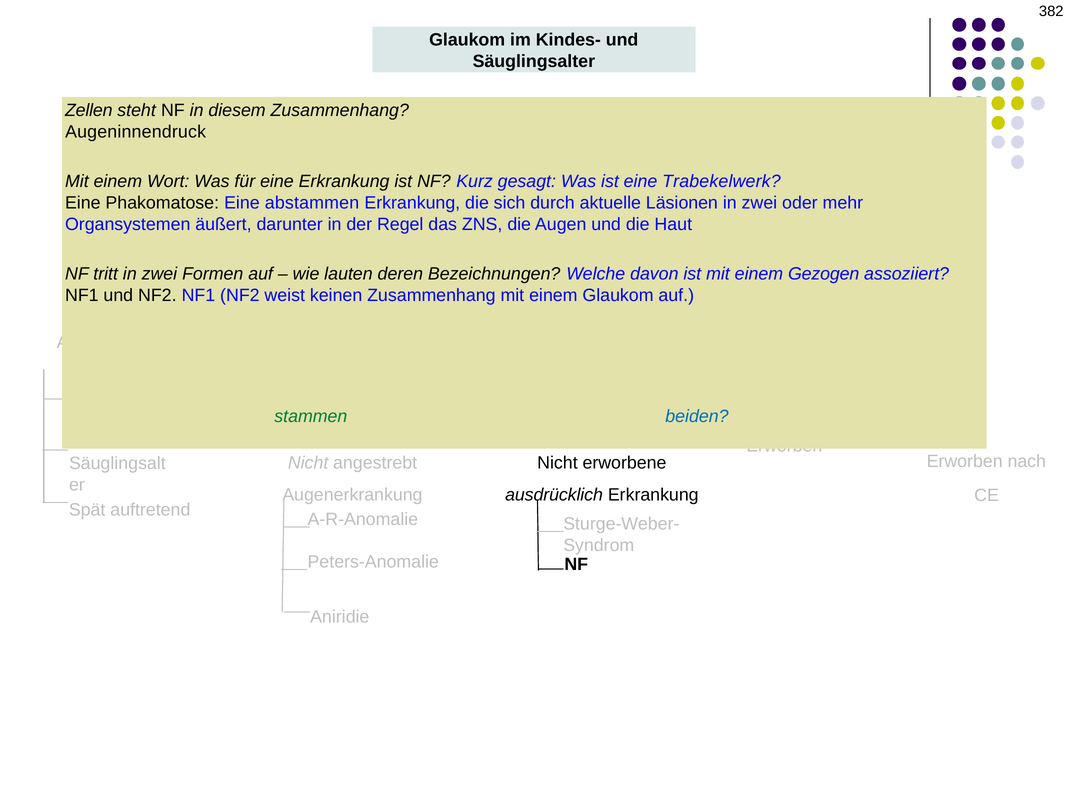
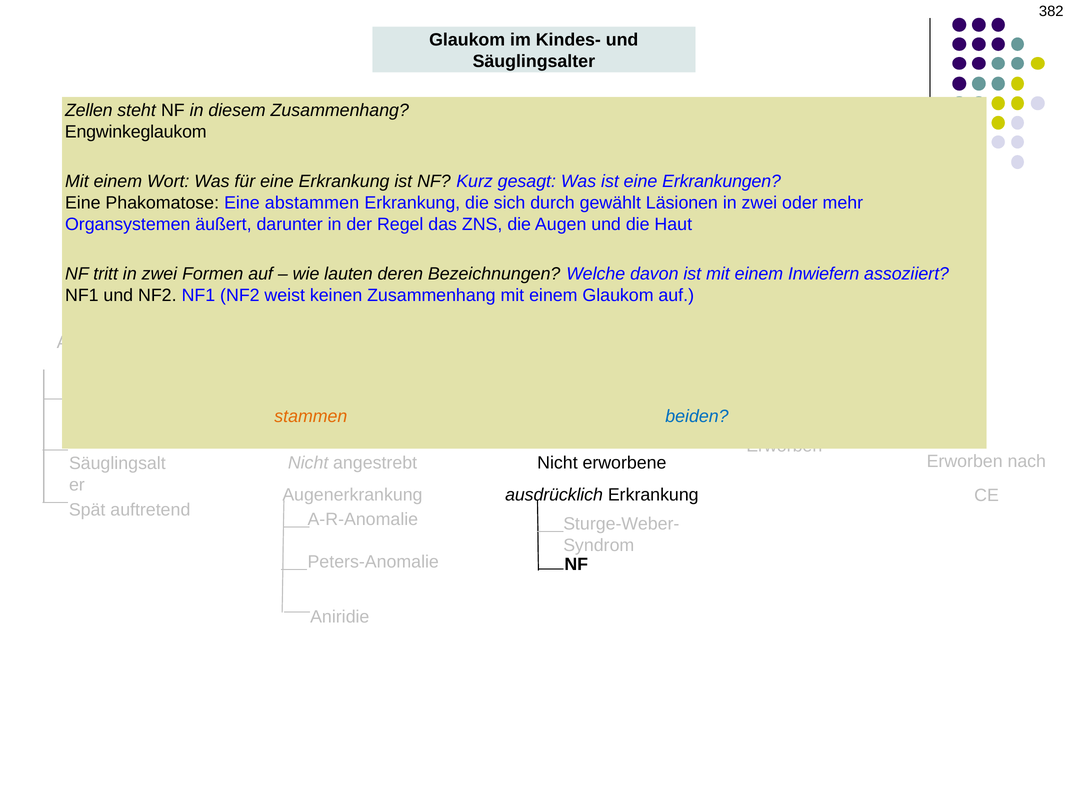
Augeninnendruck: Augeninnendruck -> Engwinkeglaukom
Trabekelwerk: Trabekelwerk -> Erkrankungen
aktuelle: aktuelle -> gewählt
Gezogen: Gezogen -> Inwiefern
stammen colour: green -> orange
